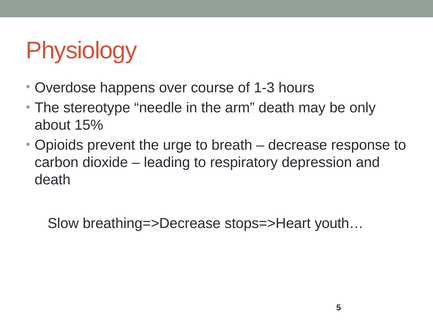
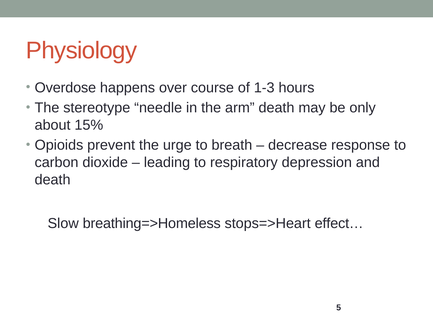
breathing=>Decrease: breathing=>Decrease -> breathing=>Homeless
youth…: youth… -> effect…
